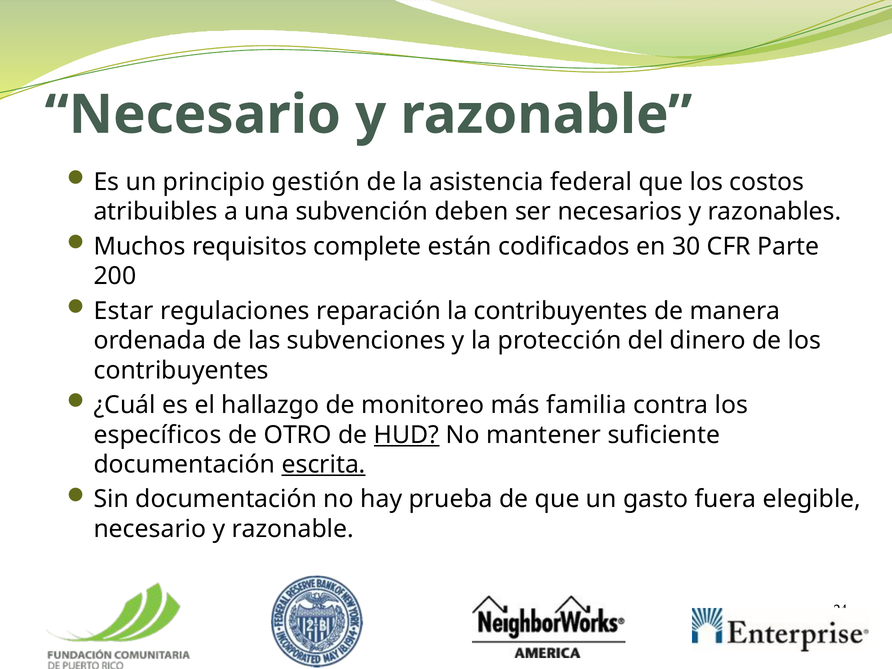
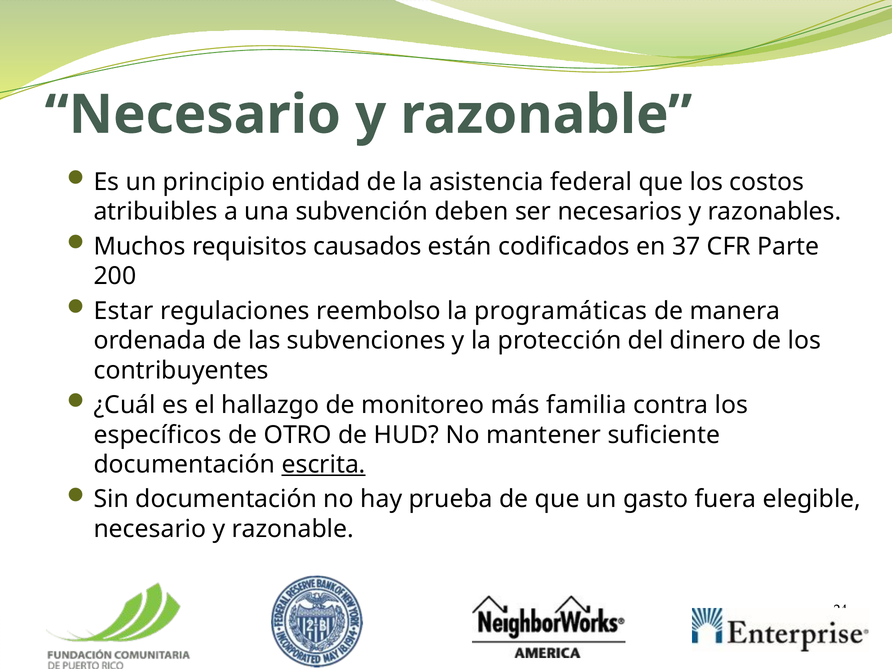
gestión: gestión -> entidad
complete: complete -> causados
30: 30 -> 37
reparación: reparación -> reembolso
la contribuyentes: contribuyentes -> programáticas
HUD underline: present -> none
